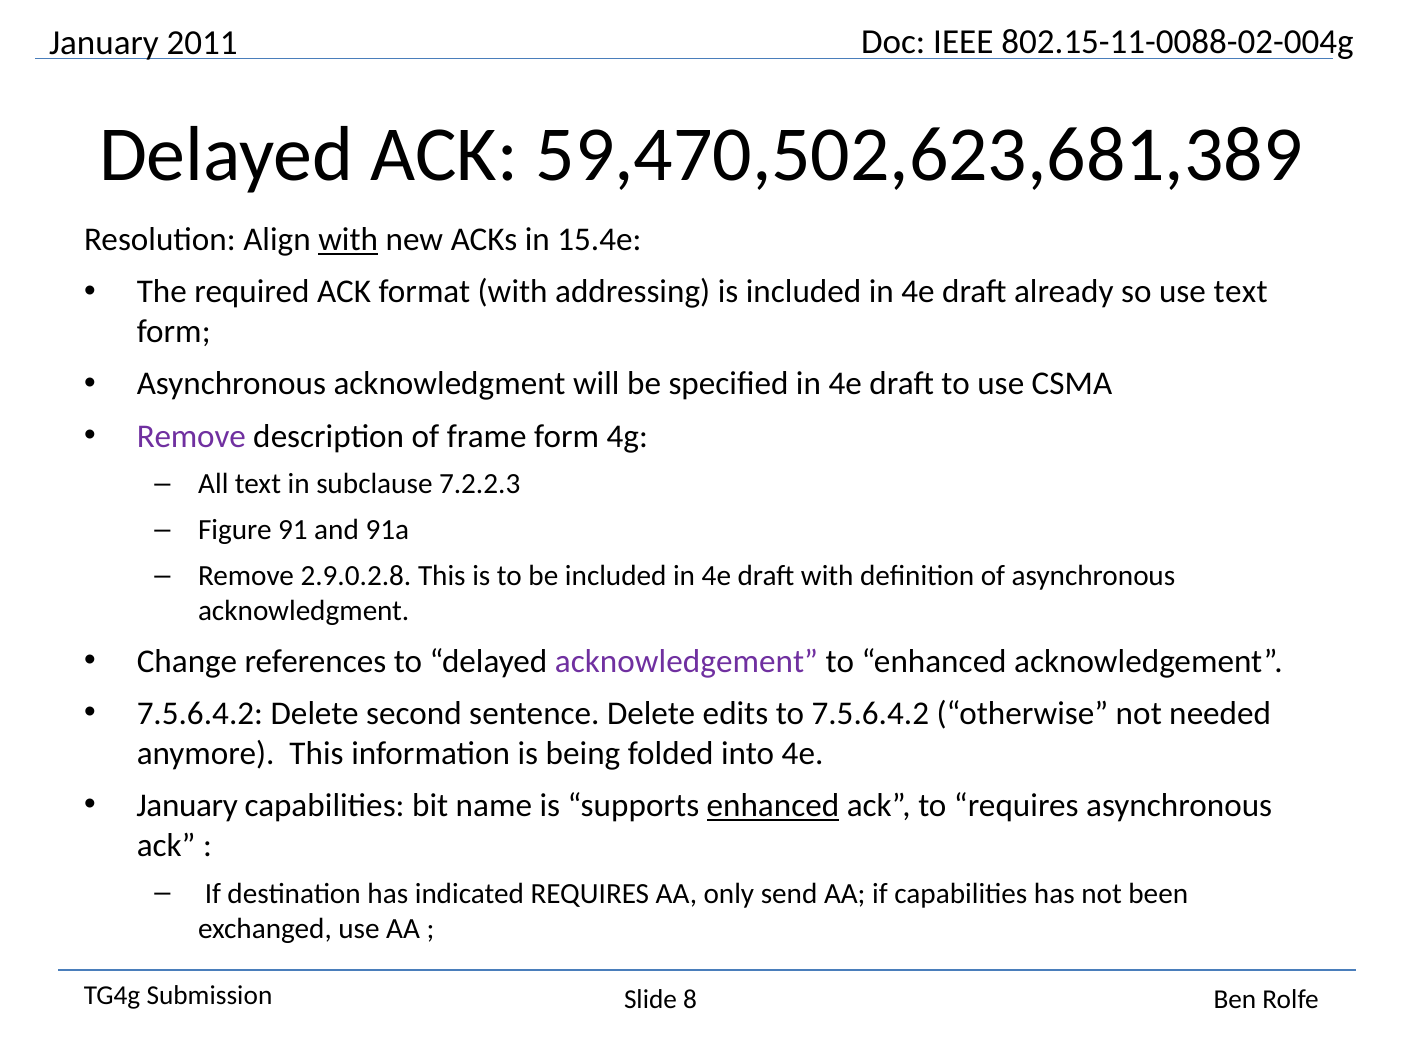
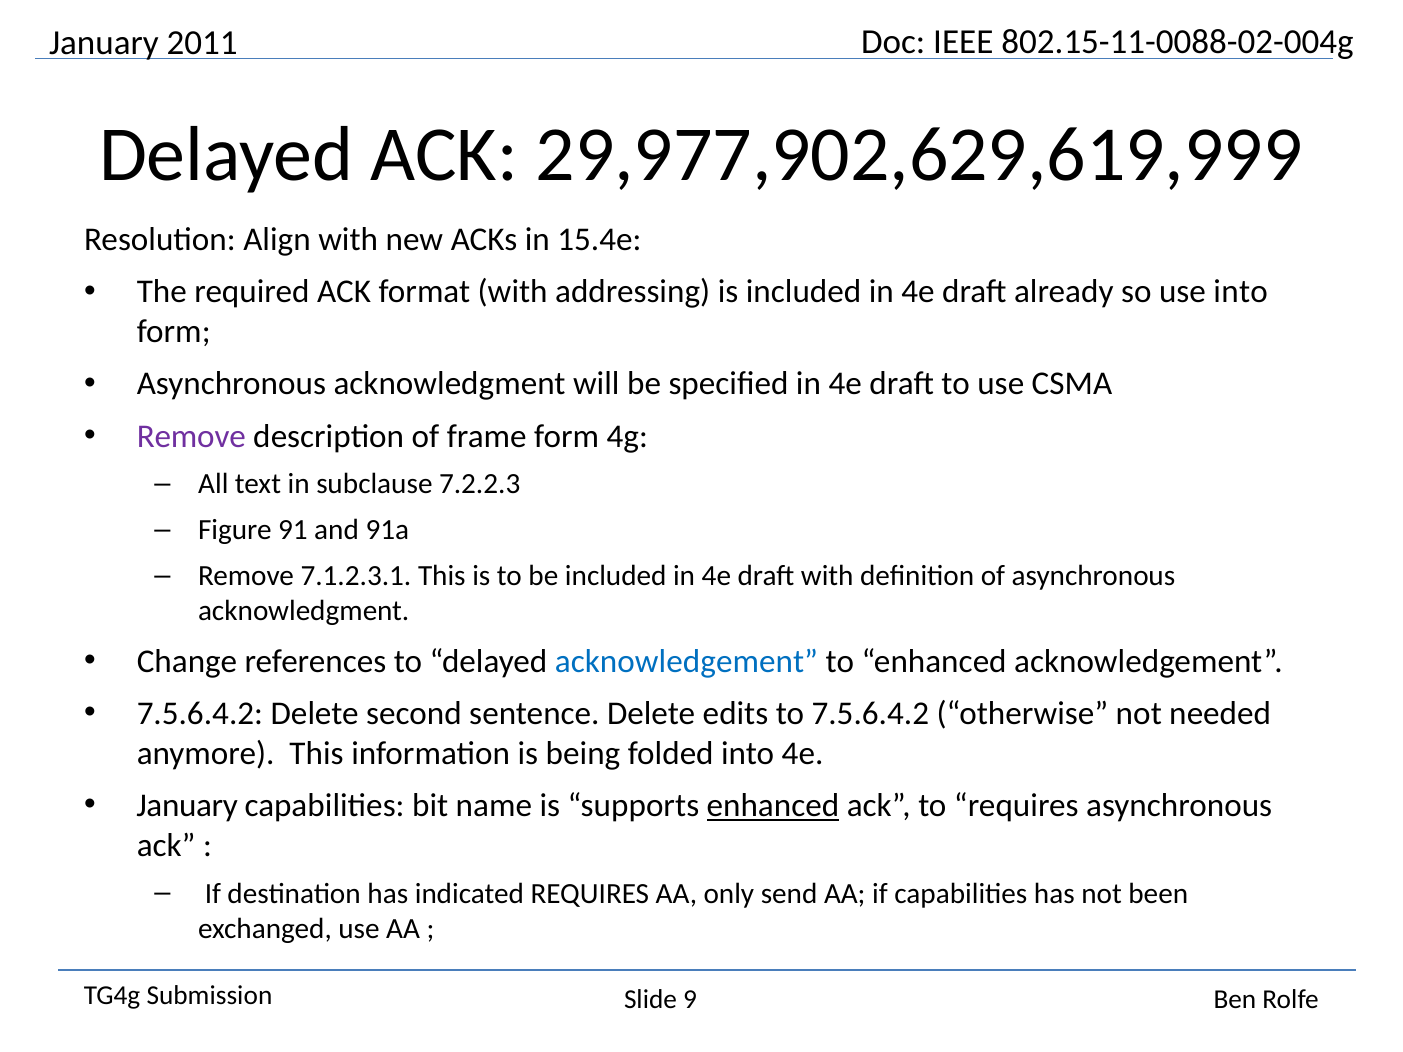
59,470,502,623,681,389: 59,470,502,623,681,389 -> 29,977,902,629,619,999
with at (348, 240) underline: present -> none
use text: text -> into
2.9.0.2.8: 2.9.0.2.8 -> 7.1.2.3.1
acknowledgement at (686, 662) colour: purple -> blue
8: 8 -> 9
